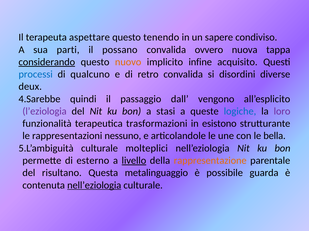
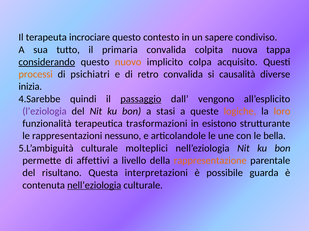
aspettare: aspettare -> incrociare
tenendo: tenendo -> contesto
parti: parti -> tutto
possano: possano -> primaria
ovvero: ovvero -> colpita
infine: infine -> colpa
processi colour: blue -> orange
qualcuno: qualcuno -> psichiatri
disordini: disordini -> causalità
deux: deux -> inizia
passaggio underline: none -> present
logiche colour: blue -> orange
loro colour: purple -> orange
esterno: esterno -> affettivi
livello underline: present -> none
metalinguaggio: metalinguaggio -> interpretazioni
